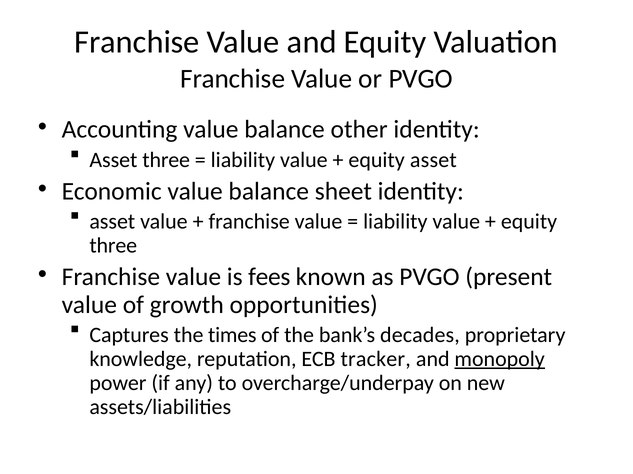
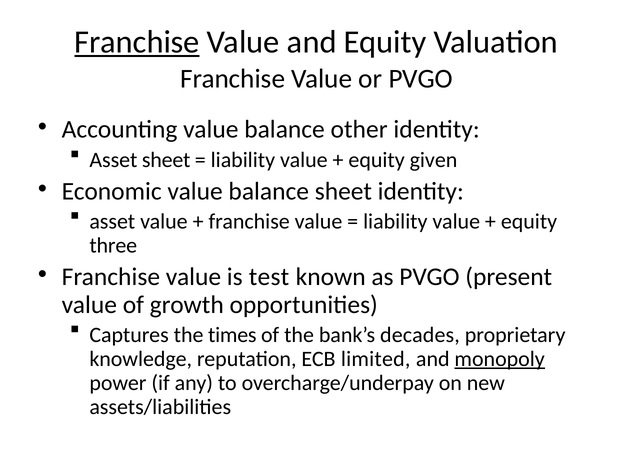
Franchise at (137, 42) underline: none -> present
Asset three: three -> sheet
equity asset: asset -> given
fees: fees -> test
tracker: tracker -> limited
